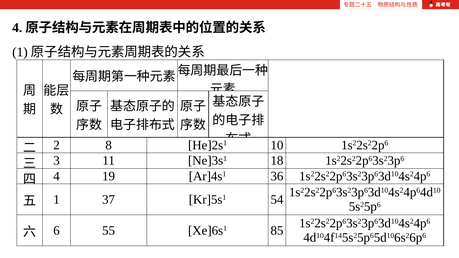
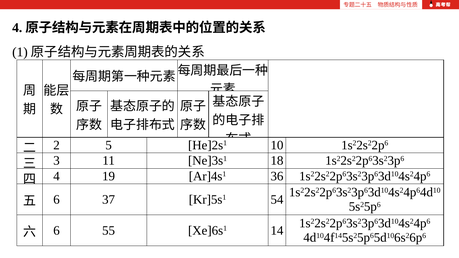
8: 8 -> 5
1 at (57, 200): 1 -> 6
85: 85 -> 14
